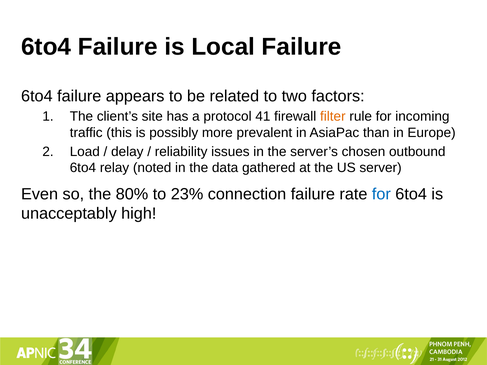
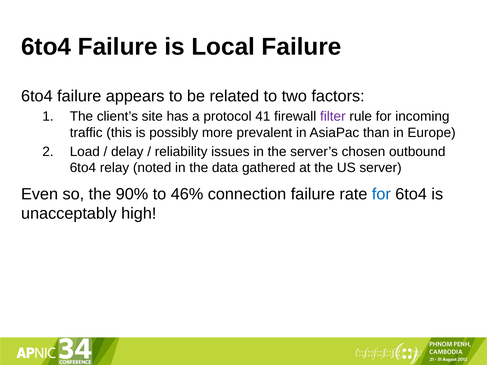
filter colour: orange -> purple
80%: 80% -> 90%
23%: 23% -> 46%
